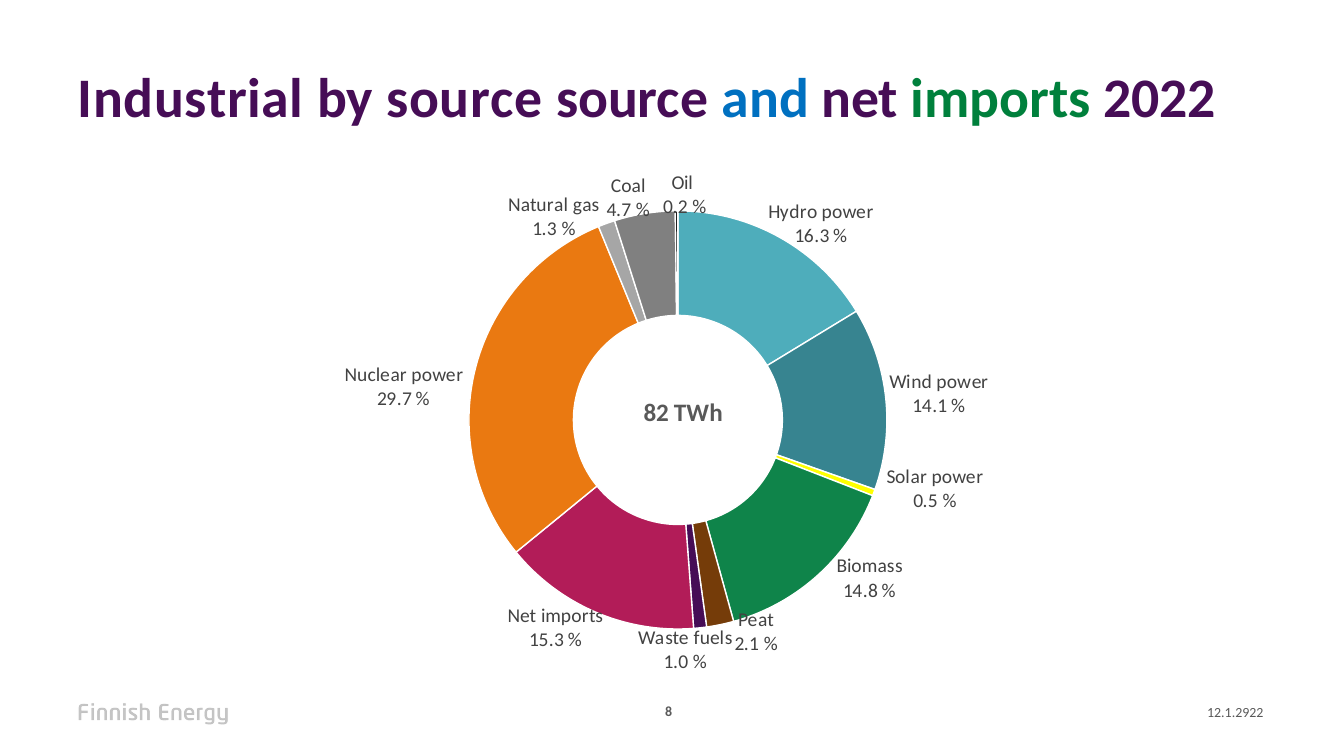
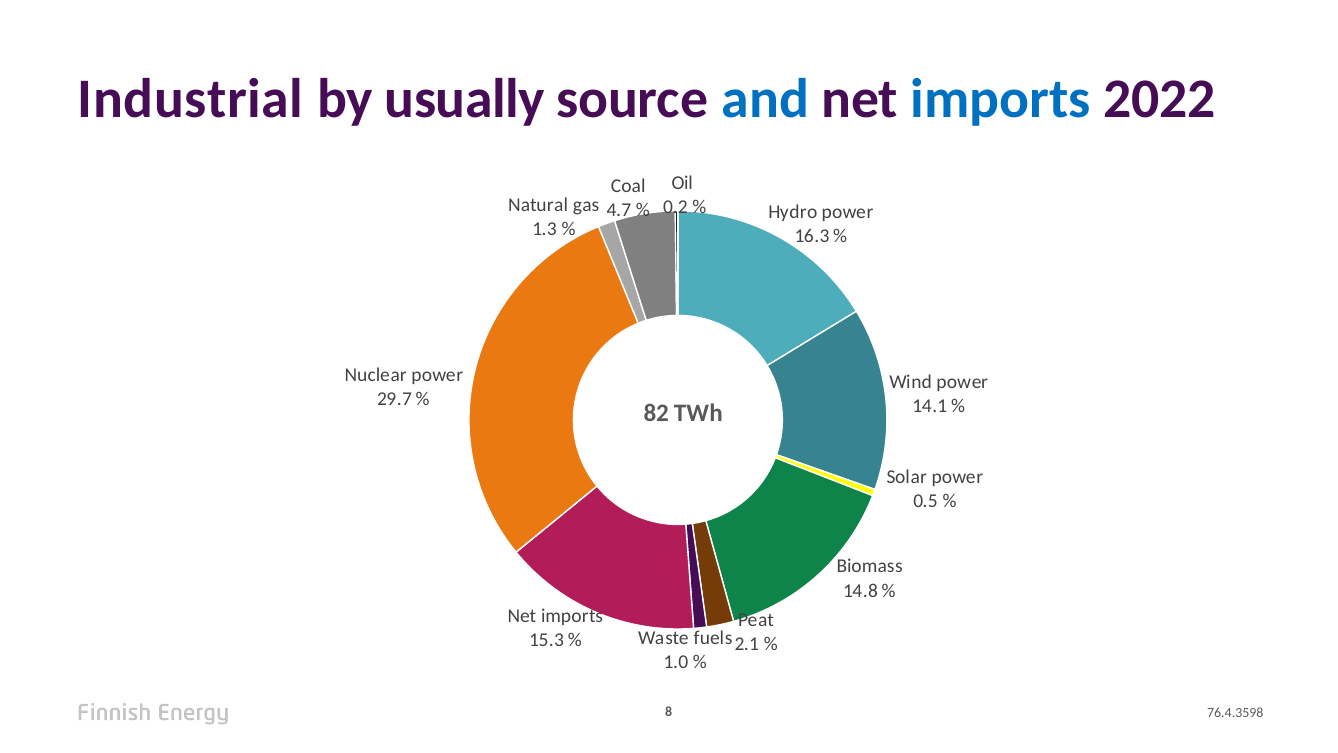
by source: source -> usually
imports at (1001, 99) colour: green -> blue
12.1.2922: 12.1.2922 -> 76.4.3598
